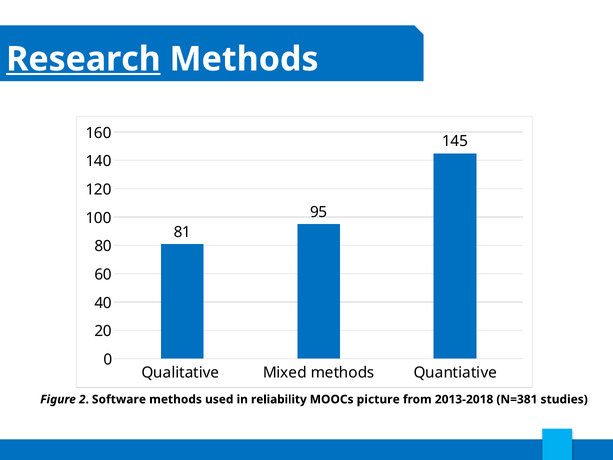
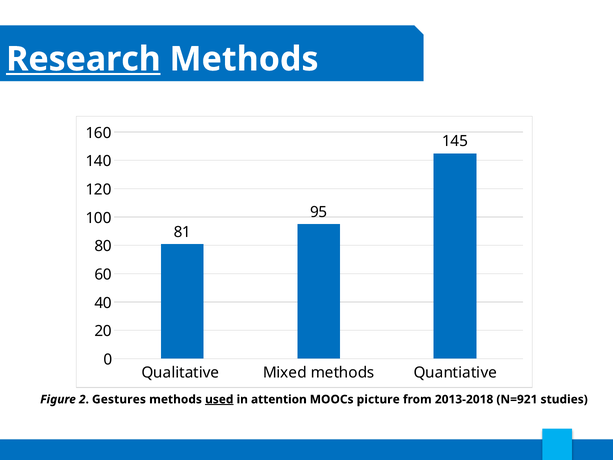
Software: Software -> Gestures
used underline: none -> present
reliability: reliability -> attention
N=381: N=381 -> N=921
